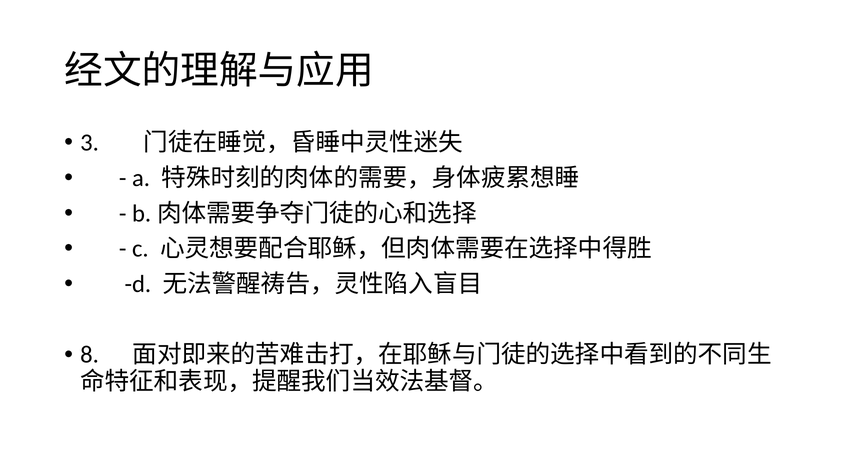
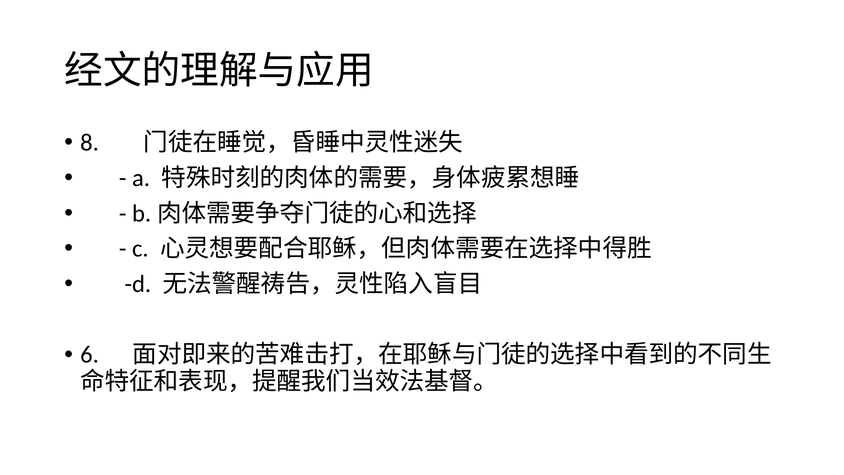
3: 3 -> 8
8: 8 -> 6
